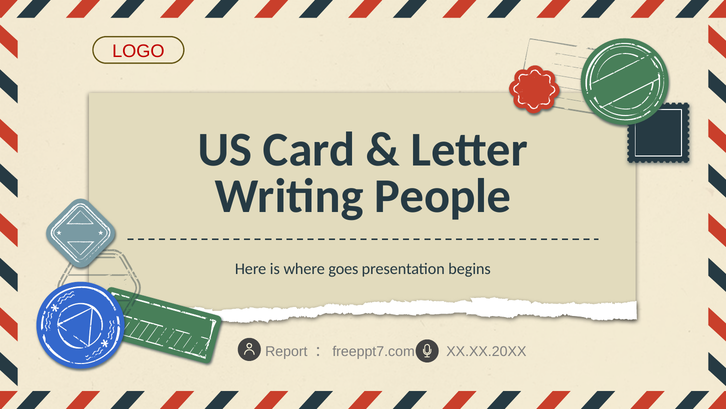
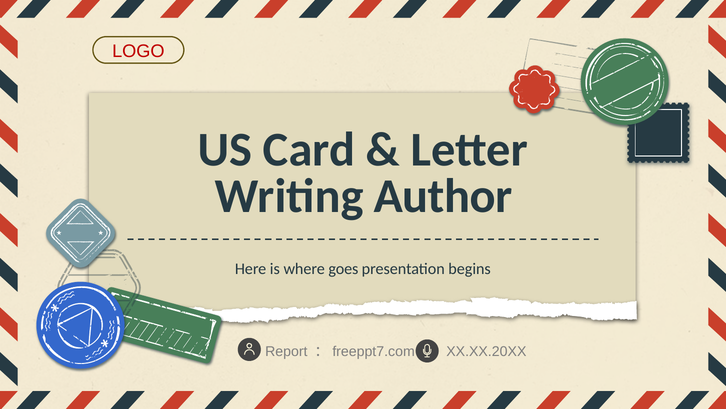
People: People -> Author
